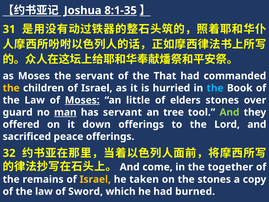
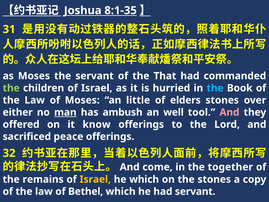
the at (11, 88) colour: yellow -> light green
Moses at (82, 100) underline: present -> none
guard: guard -> either
has servant: servant -> ambush
tree: tree -> well
And at (229, 112) colour: light green -> pink
down: down -> know
he taken: taken -> which
Sword: Sword -> Bethel
had burned: burned -> servant
